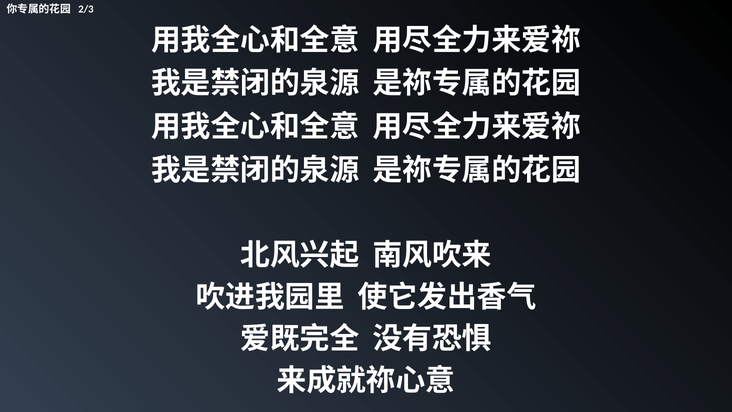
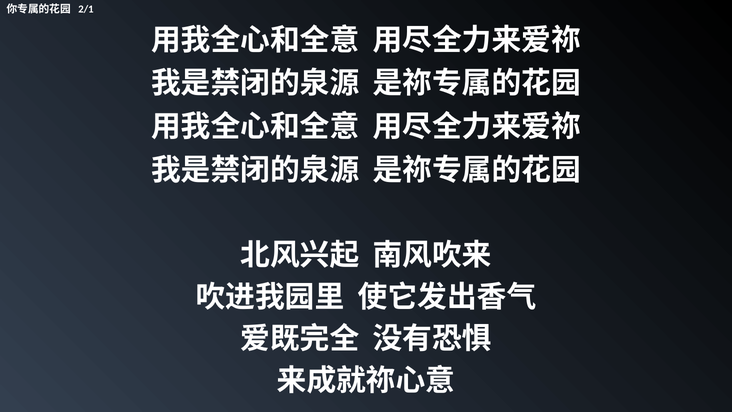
2/3: 2/3 -> 2/1
